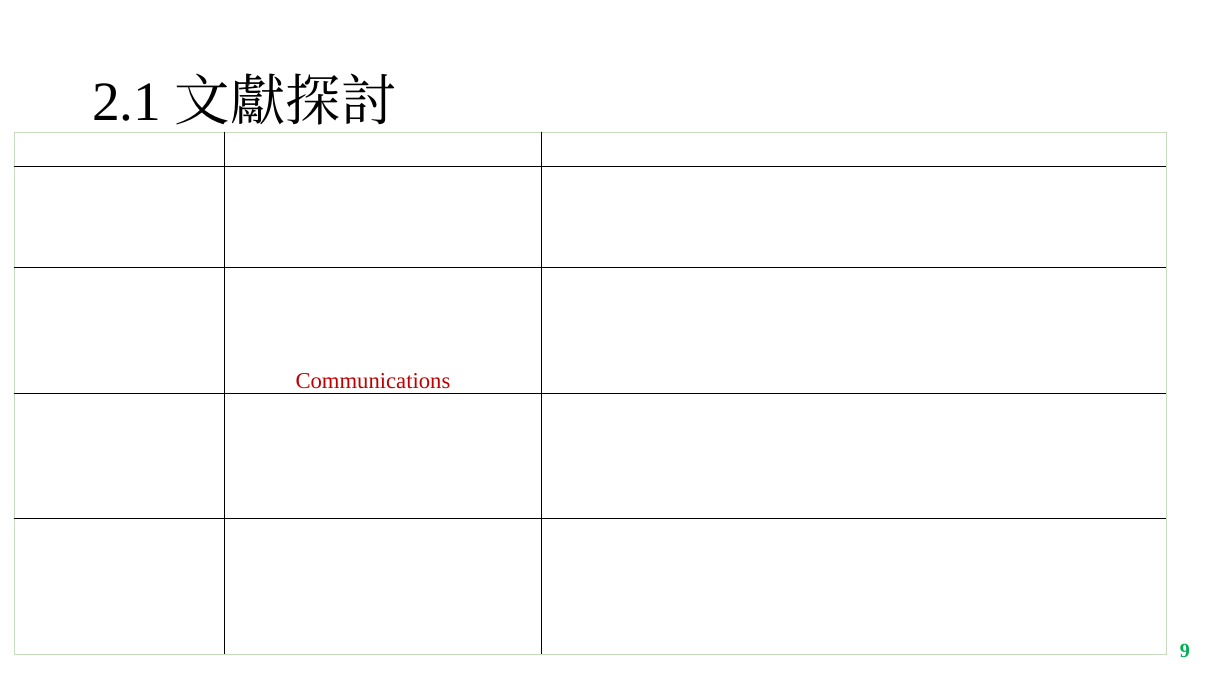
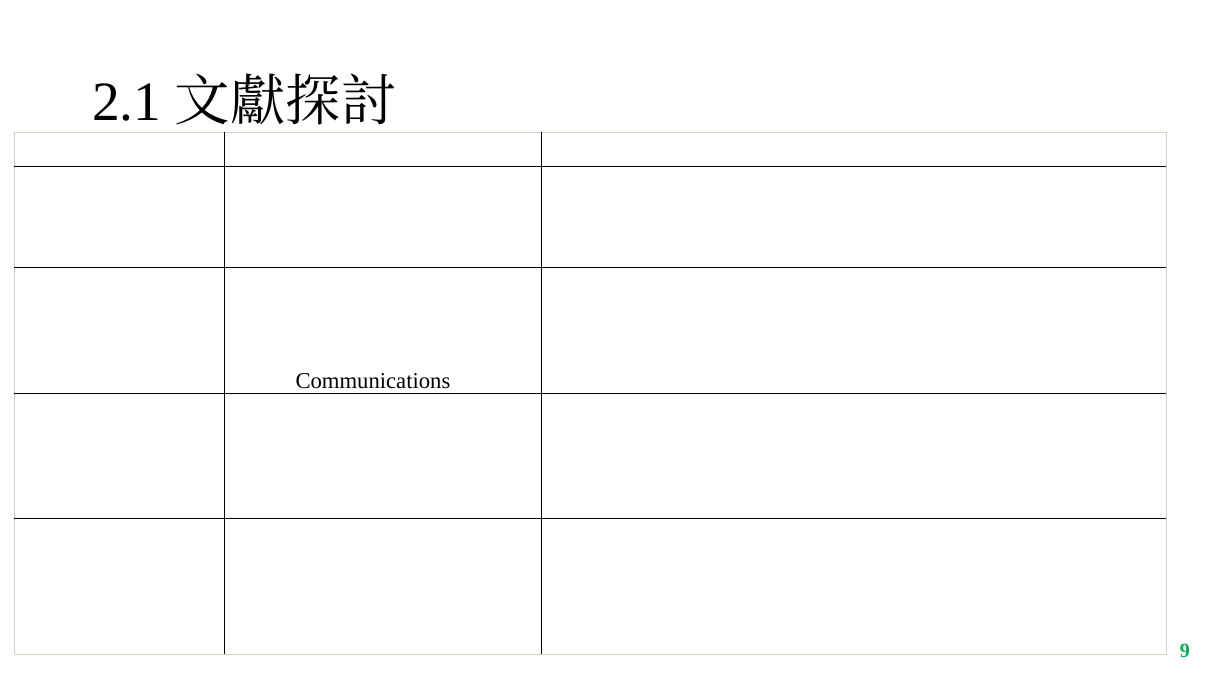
Communications colour: red -> black
